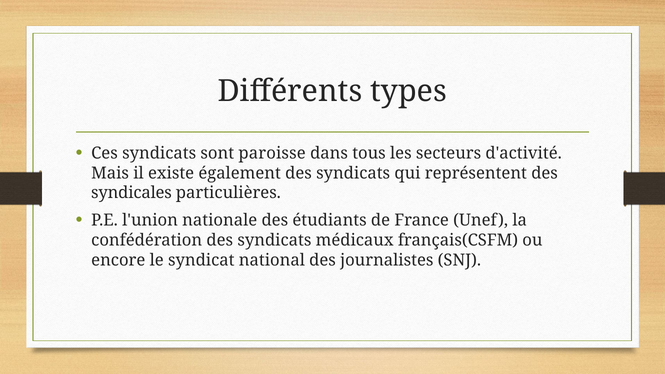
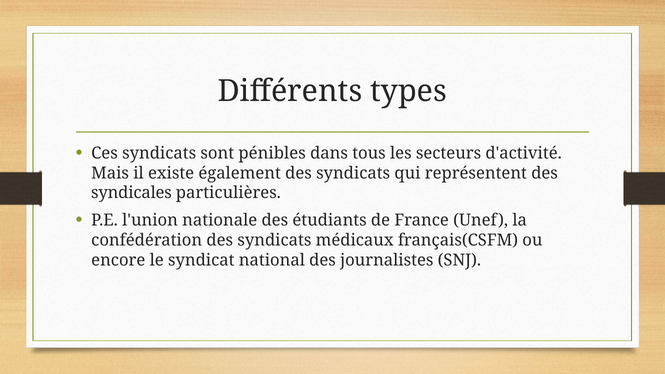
paroisse: paroisse -> pénibles
